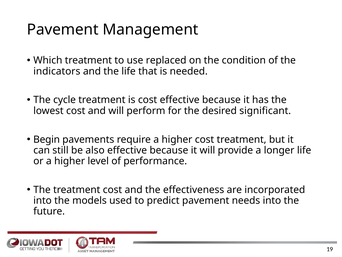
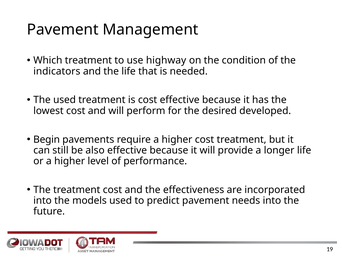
replaced: replaced -> highway
The cycle: cycle -> used
significant: significant -> developed
